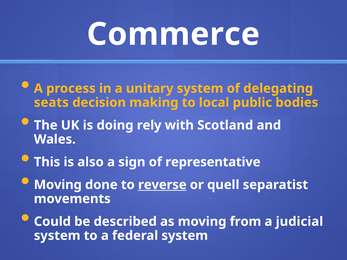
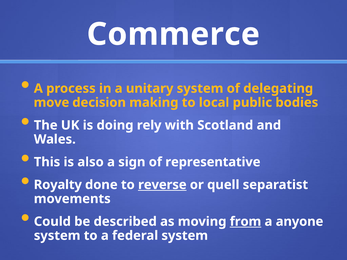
seats: seats -> move
Moving at (58, 185): Moving -> Royalty
from underline: none -> present
judicial: judicial -> anyone
